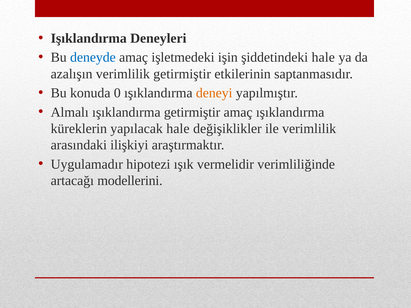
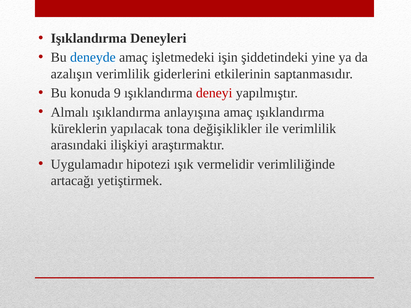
şiddetindeki hale: hale -> yine
verimlilik getirmiştir: getirmiştir -> giderlerini
0: 0 -> 9
deneyi colour: orange -> red
ışıklandırma getirmiştir: getirmiştir -> anlayışına
yapılacak hale: hale -> tona
modellerini: modellerini -> yetiştirmek
